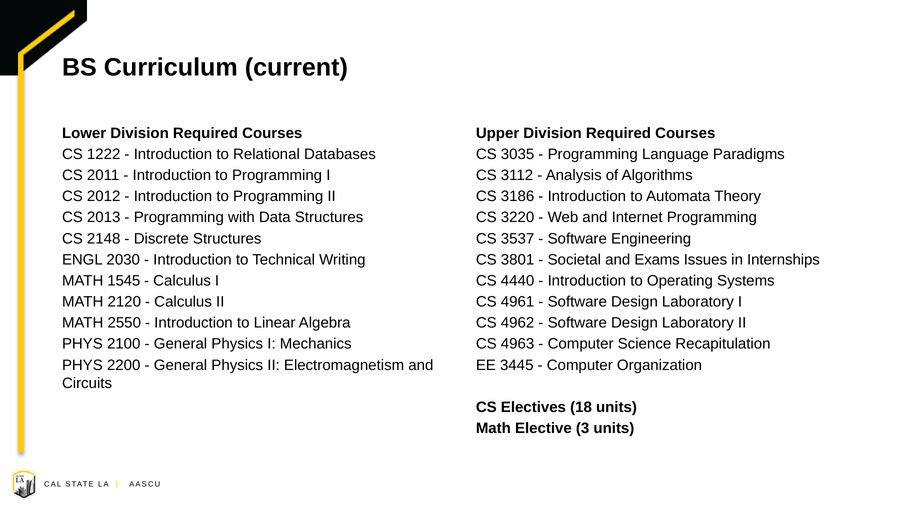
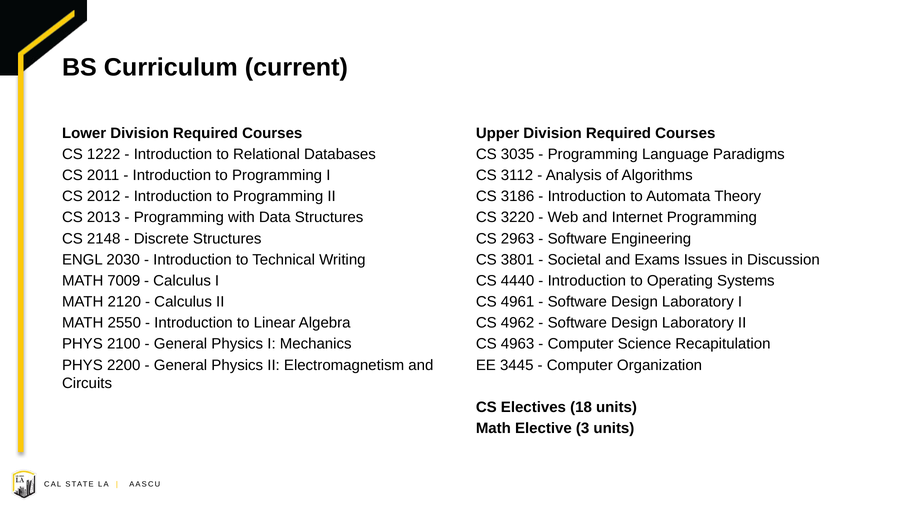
3537: 3537 -> 2963
Internships: Internships -> Discussion
1545: 1545 -> 7009
